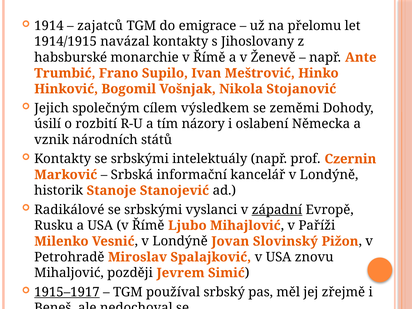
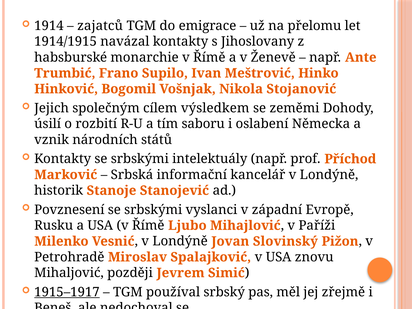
názory: názory -> saboru
Czernin: Czernin -> Příchod
Radikálové: Radikálové -> Povznesení
západní underline: present -> none
